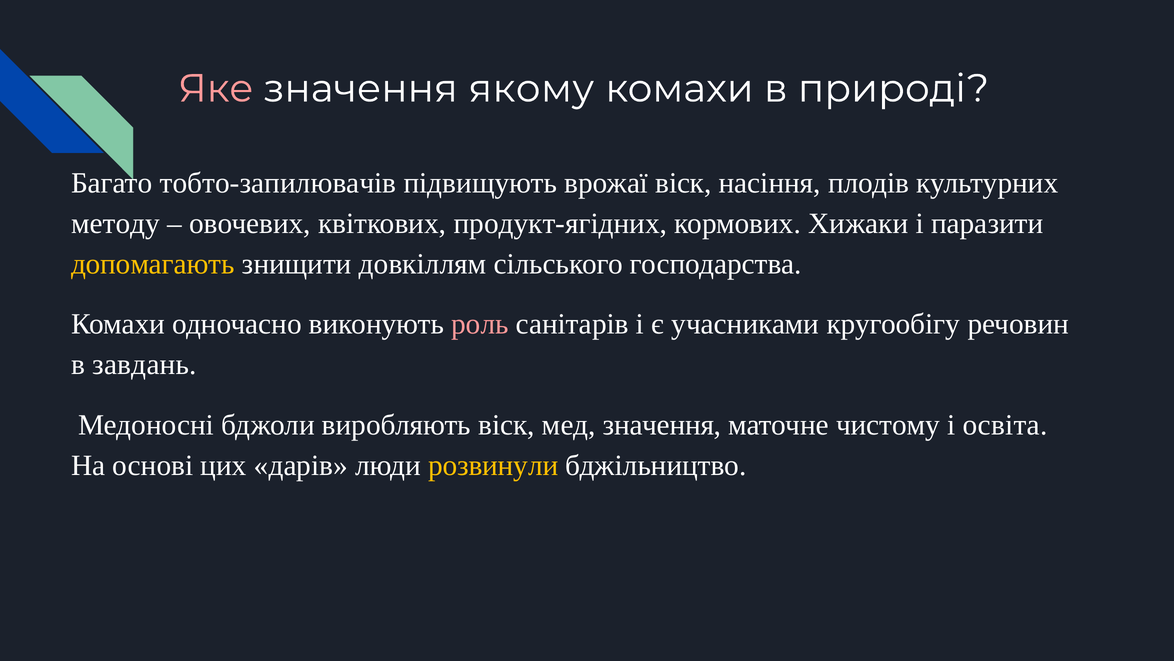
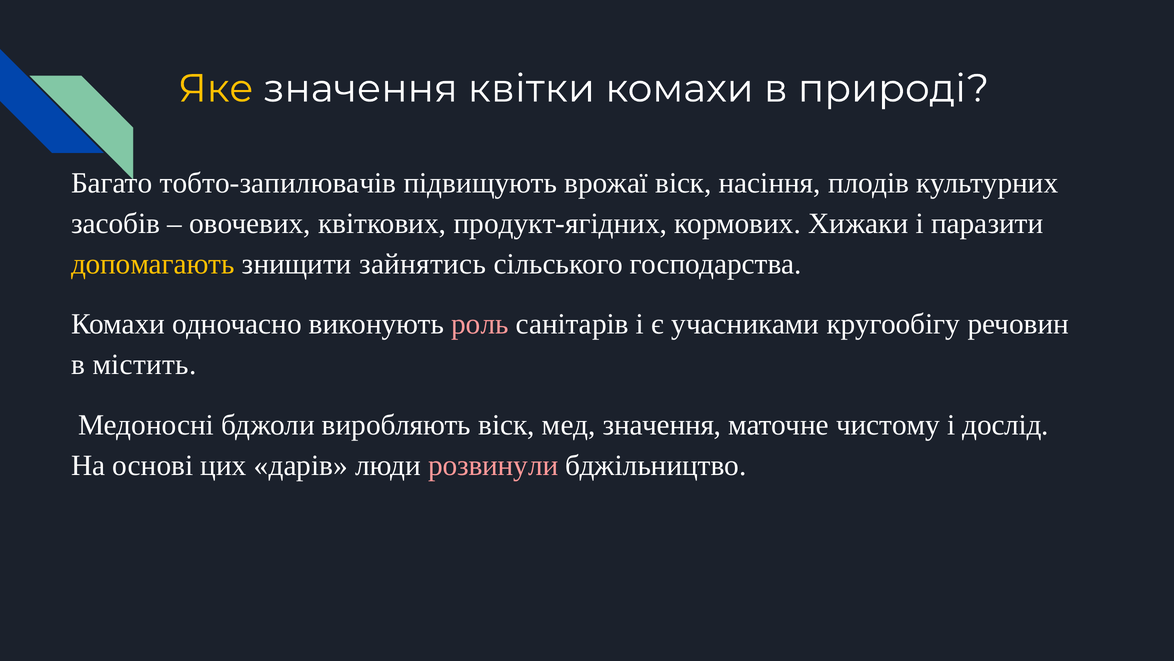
Яке colour: pink -> yellow
якому: якому -> квітки
методу: методу -> засобів
довкіллям: довкіллям -> зайнятись
завдань: завдань -> містить
освіта: освіта -> дослід
розвинули colour: yellow -> pink
